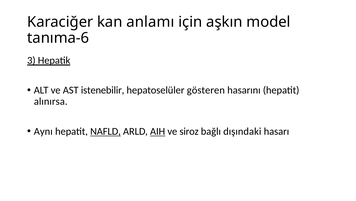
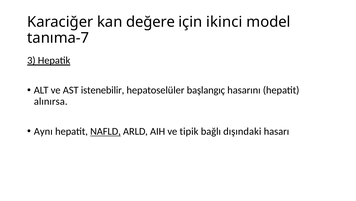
anlamı: anlamı -> değere
aşkın: aşkın -> ikinci
tanıma-6: tanıma-6 -> tanıma-7
gösteren: gösteren -> başlangıç
AIH underline: present -> none
siroz: siroz -> tipik
